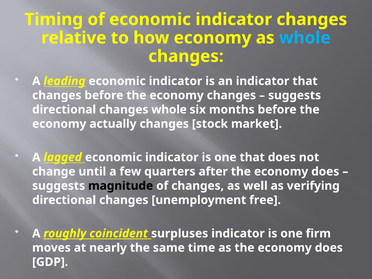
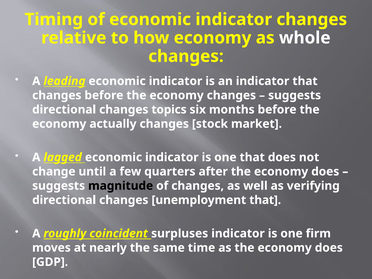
whole at (305, 38) colour: light blue -> white
changes whole: whole -> topics
unemployment free: free -> that
